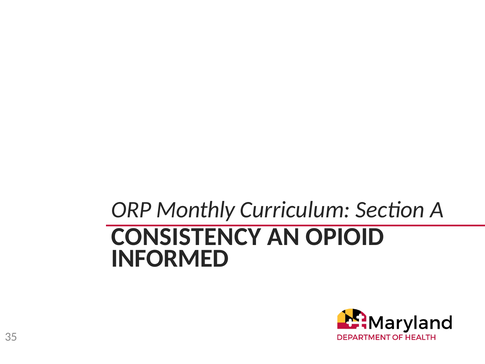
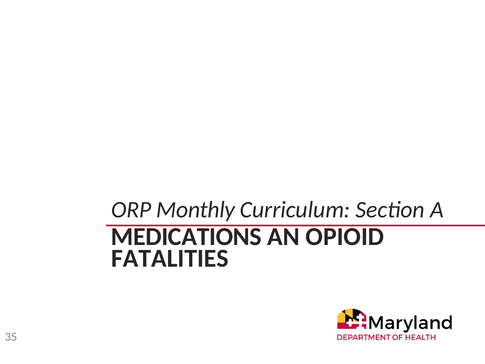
CONSISTENCY: CONSISTENCY -> MEDICATIONS
INFORMED: INFORMED -> FATALITIES
